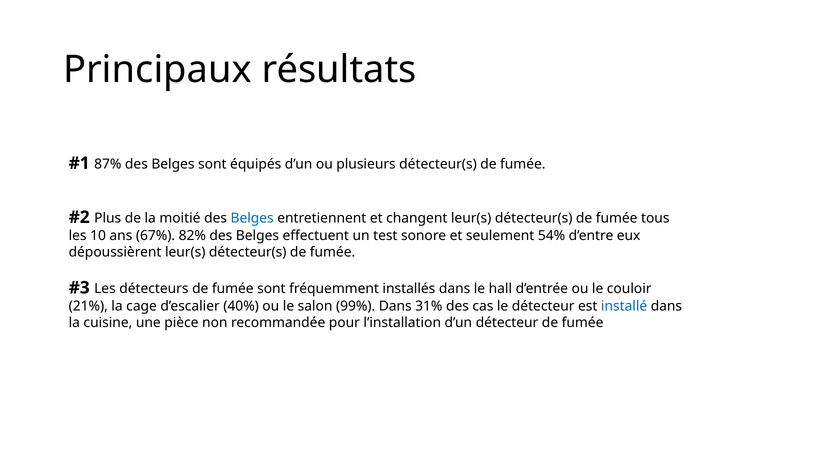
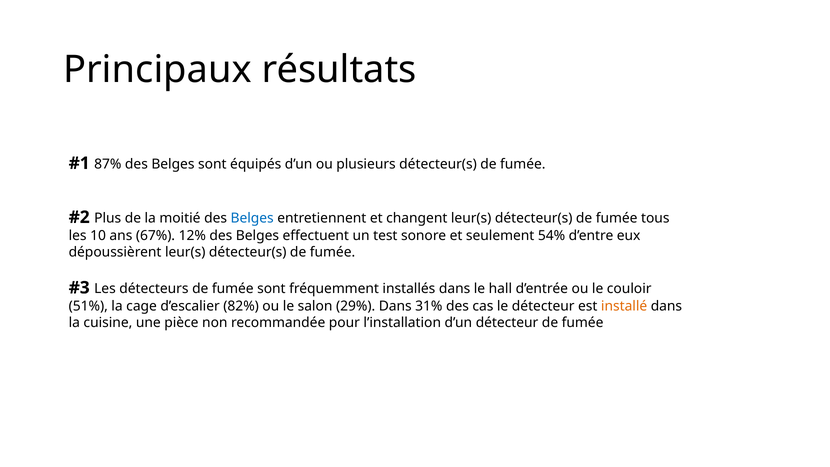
82%: 82% -> 12%
21%: 21% -> 51%
40%: 40% -> 82%
99%: 99% -> 29%
installé colour: blue -> orange
